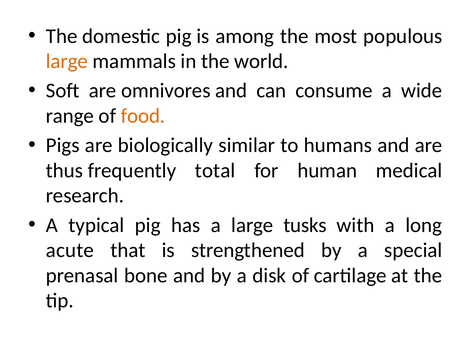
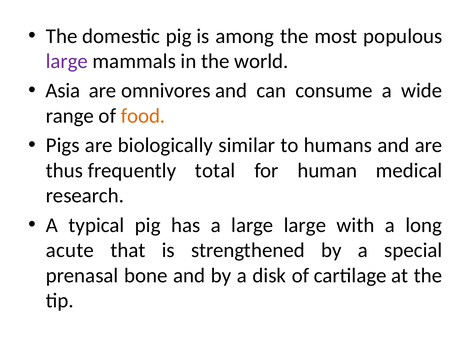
large at (67, 61) colour: orange -> purple
Soft: Soft -> Asia
large tusks: tusks -> large
